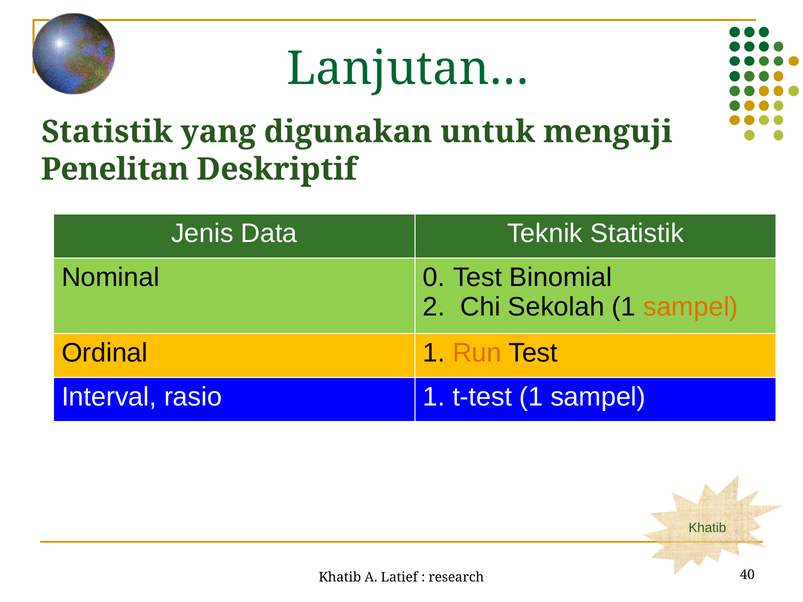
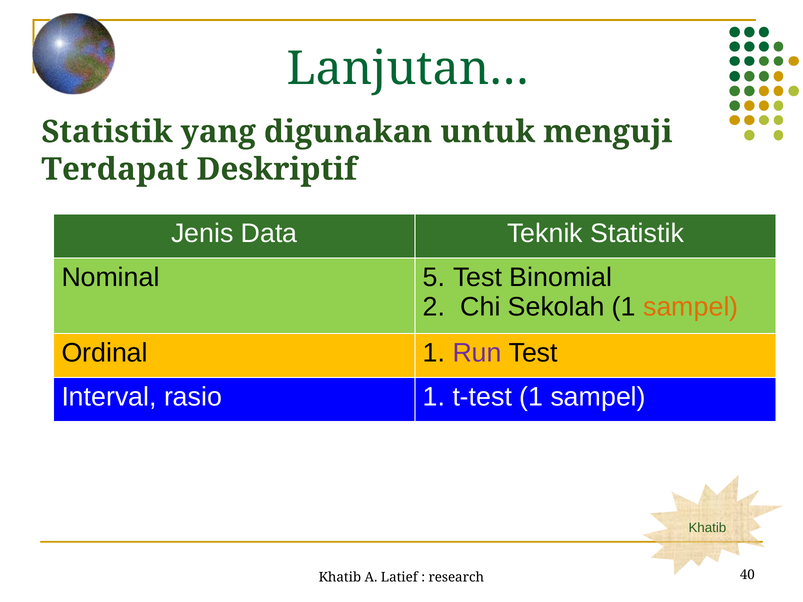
Penelitan: Penelitan -> Terdapat
0: 0 -> 5
Run colour: orange -> purple
